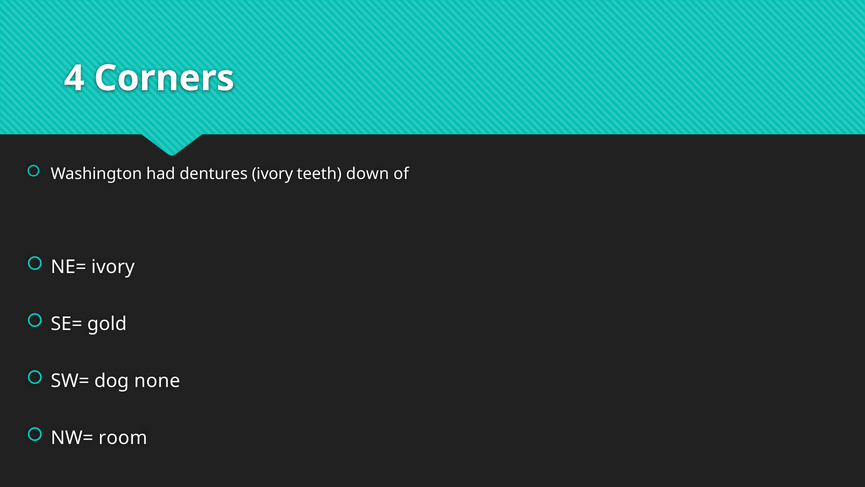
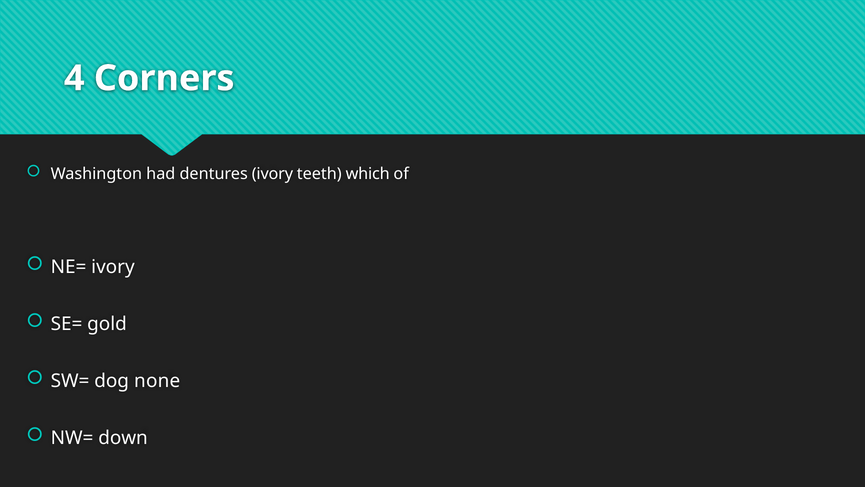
down: down -> which
room: room -> down
